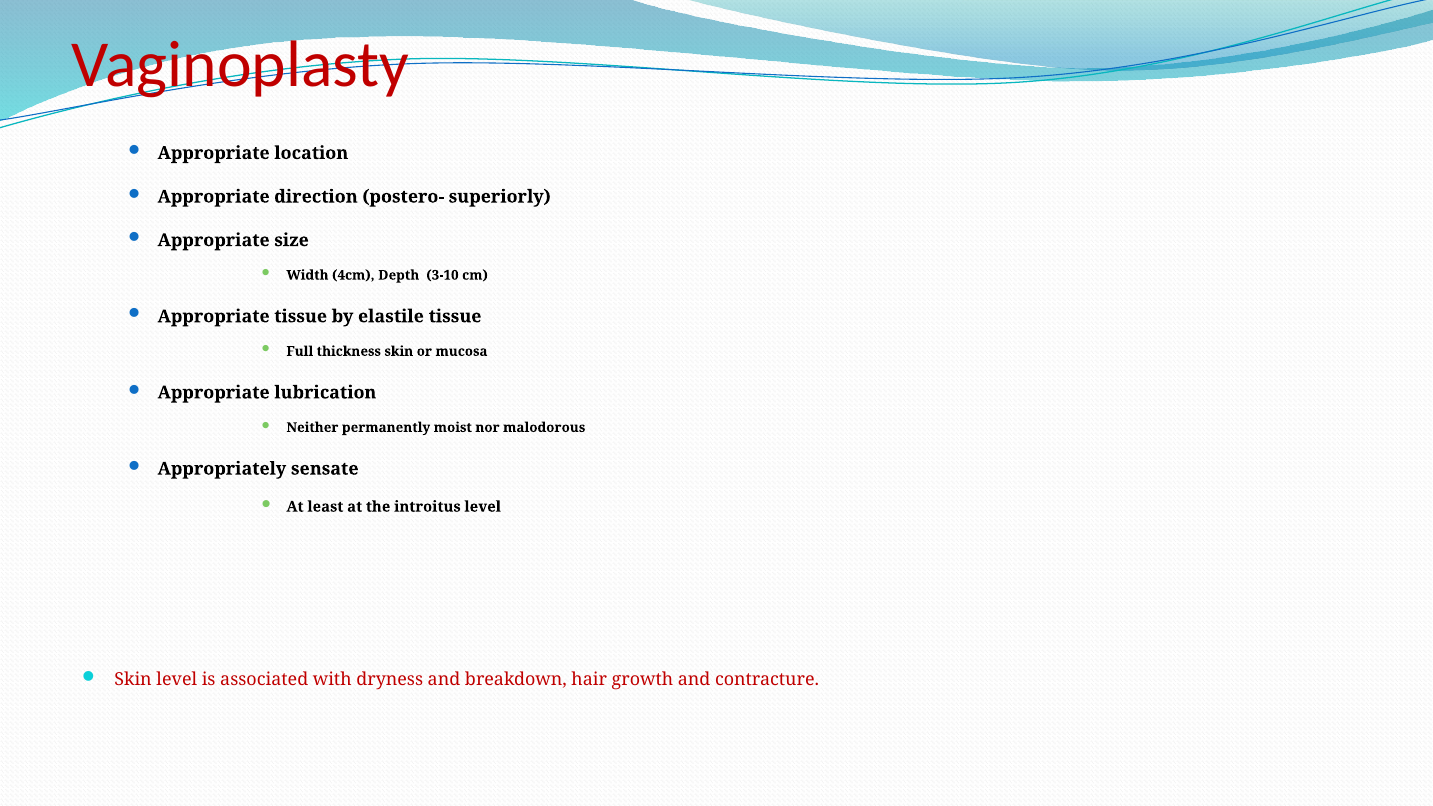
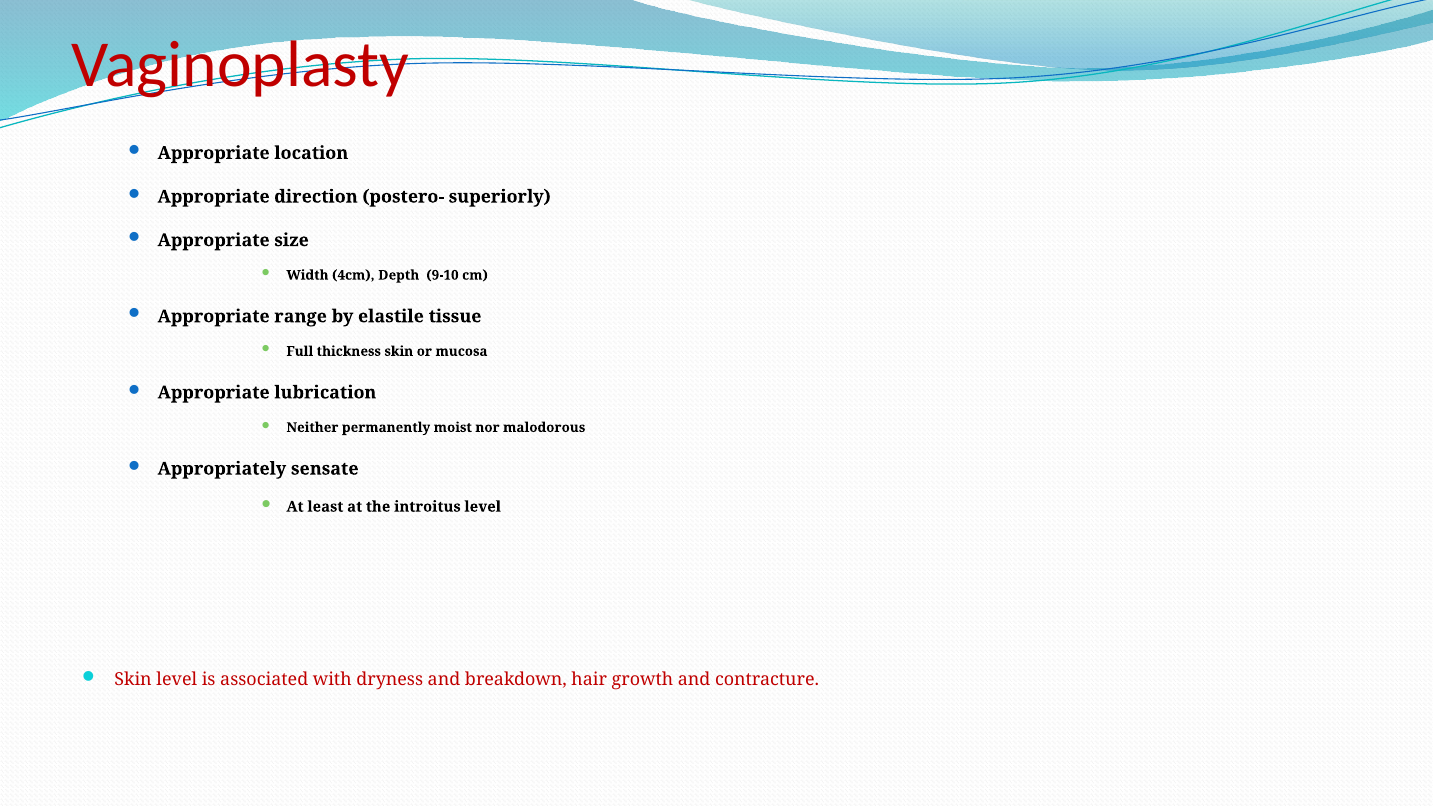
3-10: 3-10 -> 9-10
Appropriate tissue: tissue -> range
